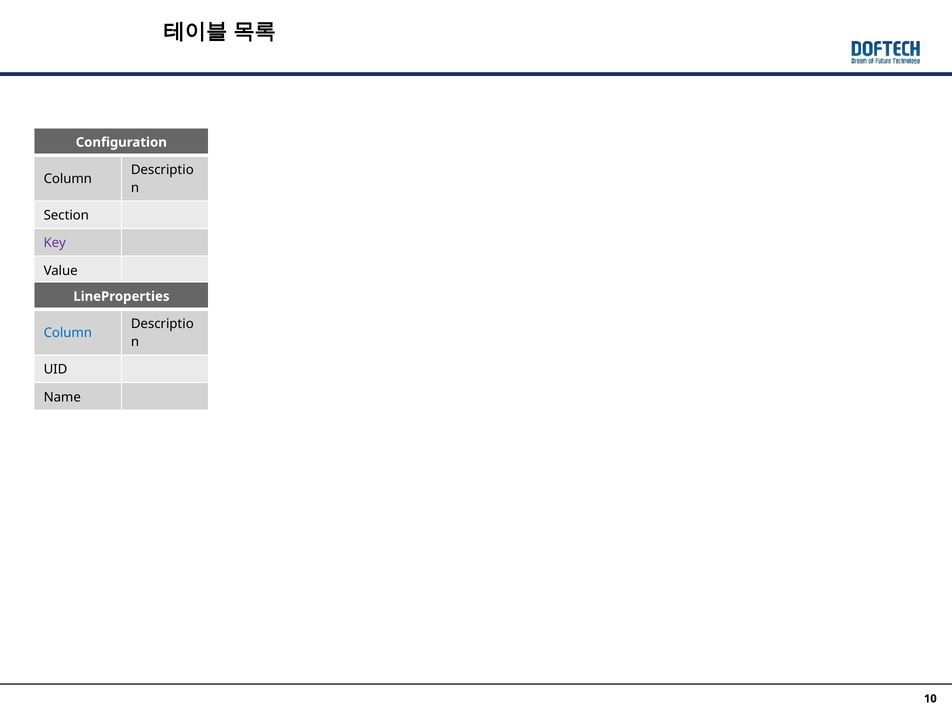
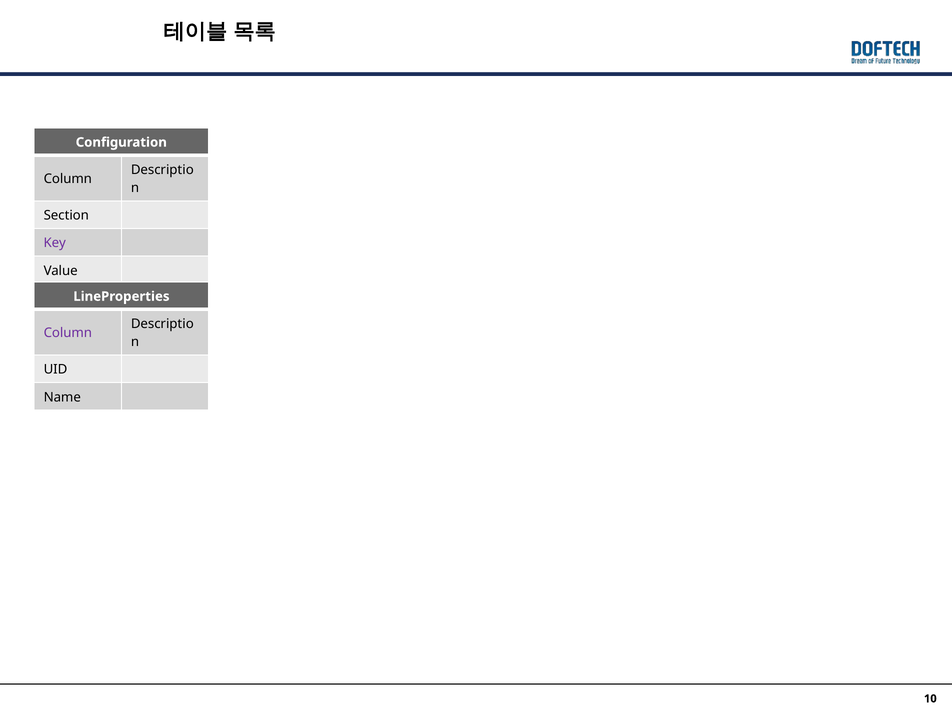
Column at (68, 333) colour: blue -> purple
